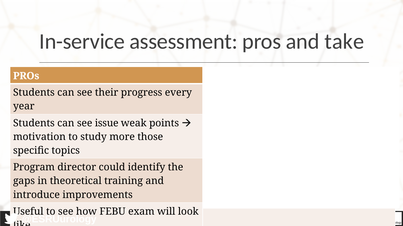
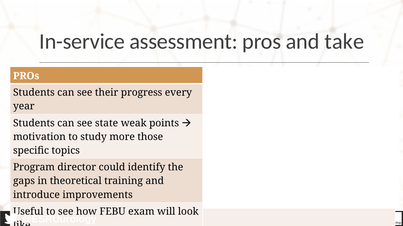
see issue: issue -> state
